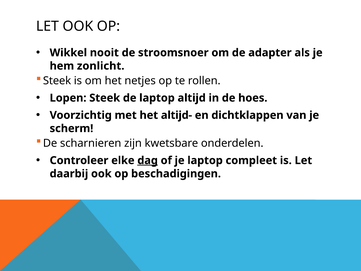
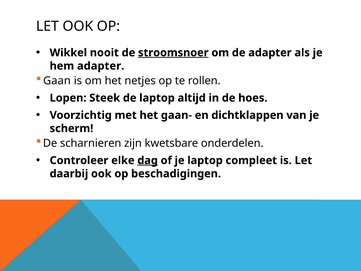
stroomsnoer underline: none -> present
hem zonlicht: zonlicht -> adapter
Steek at (57, 81): Steek -> Gaan
altijd-: altijd- -> gaan-
